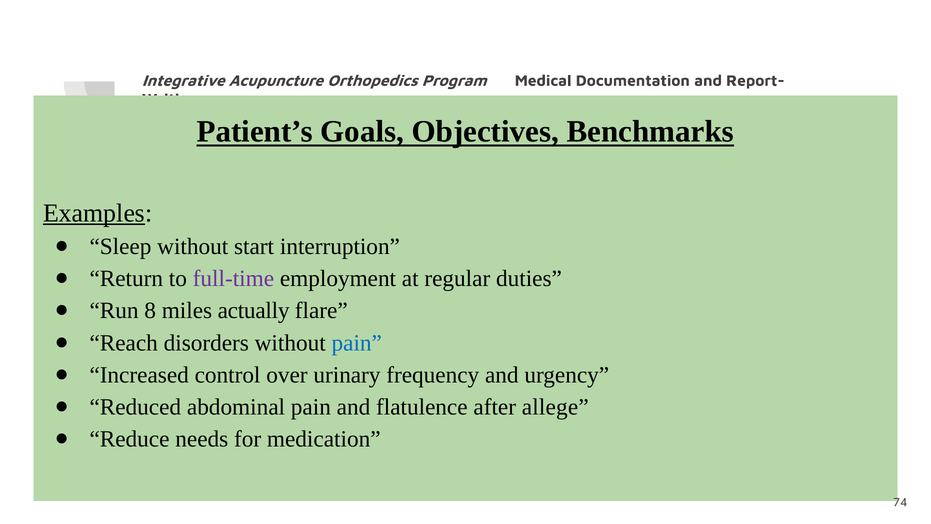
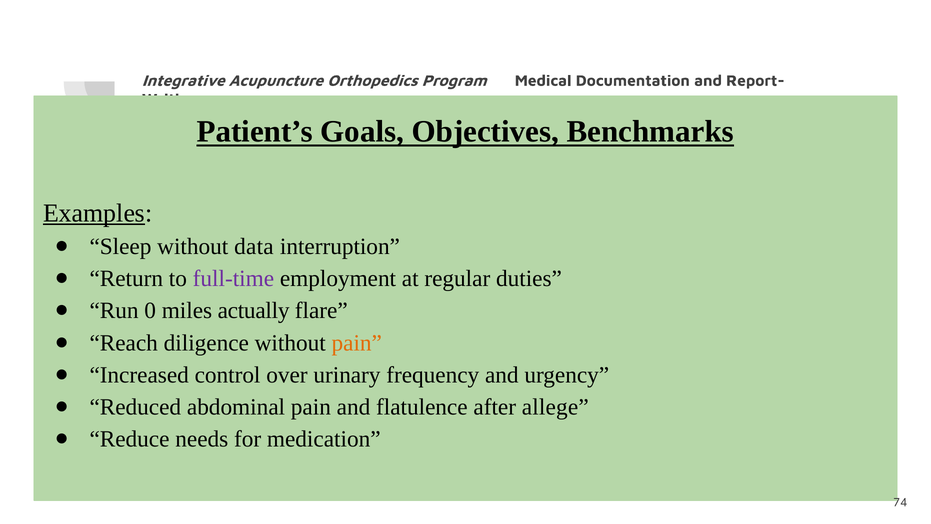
start: start -> data
8: 8 -> 0
disorders: disorders -> diligence
pain at (357, 343) colour: blue -> orange
